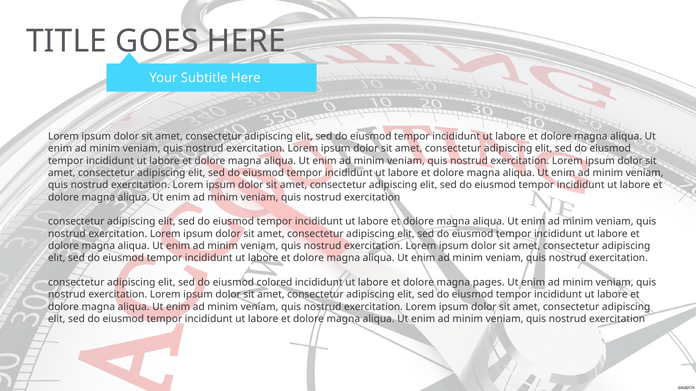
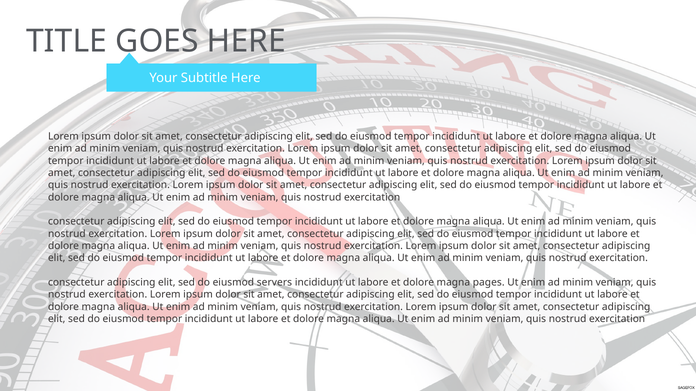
colored: colored -> servers
